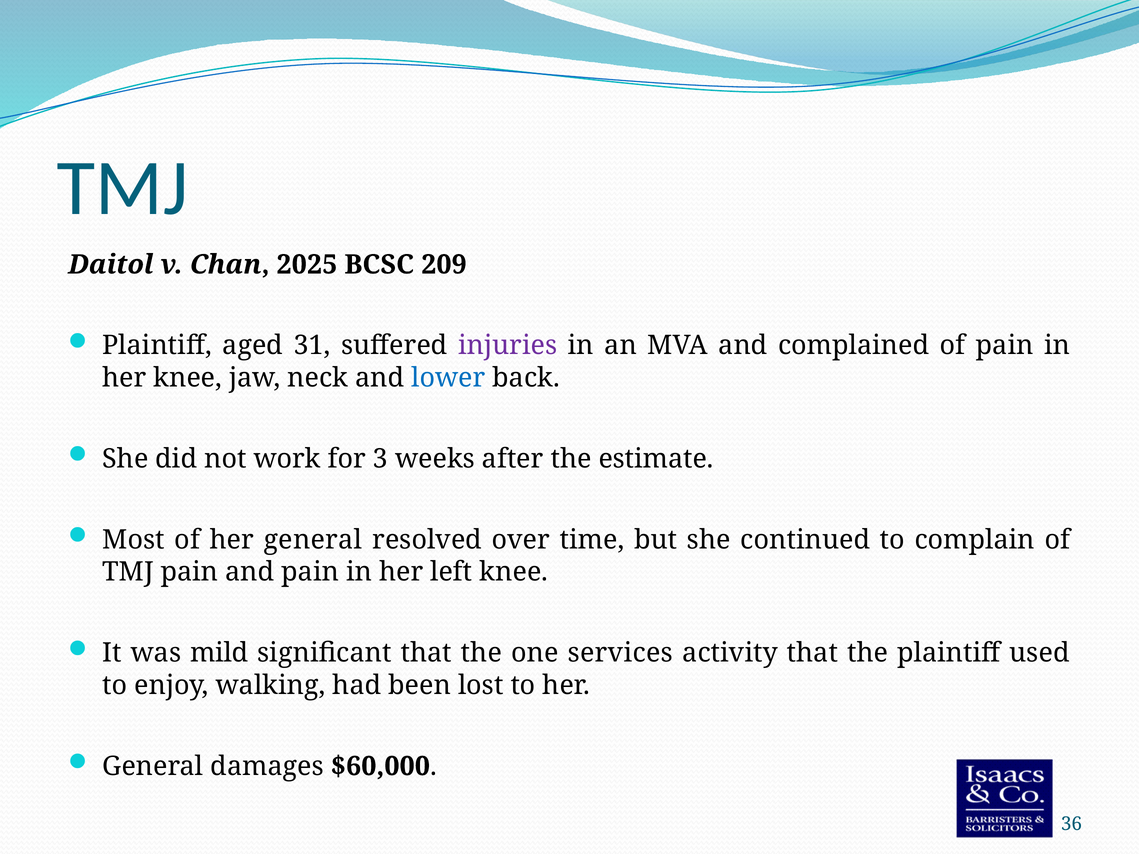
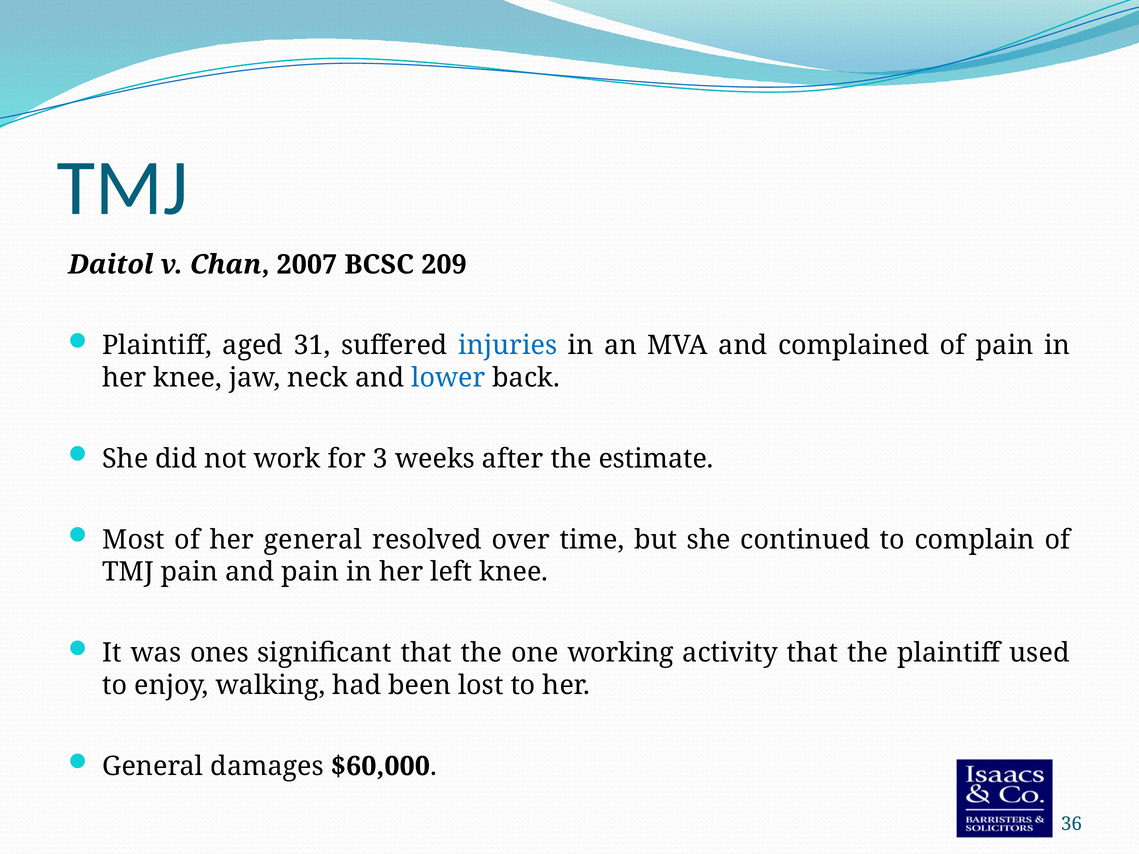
2025: 2025 -> 2007
injuries colour: purple -> blue
mild: mild -> ones
services: services -> working
